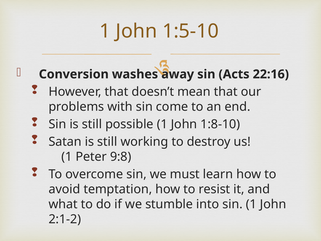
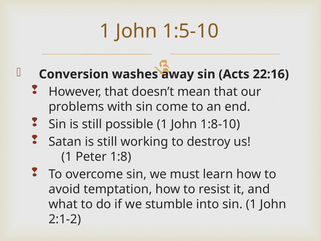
9:8: 9:8 -> 1:8
